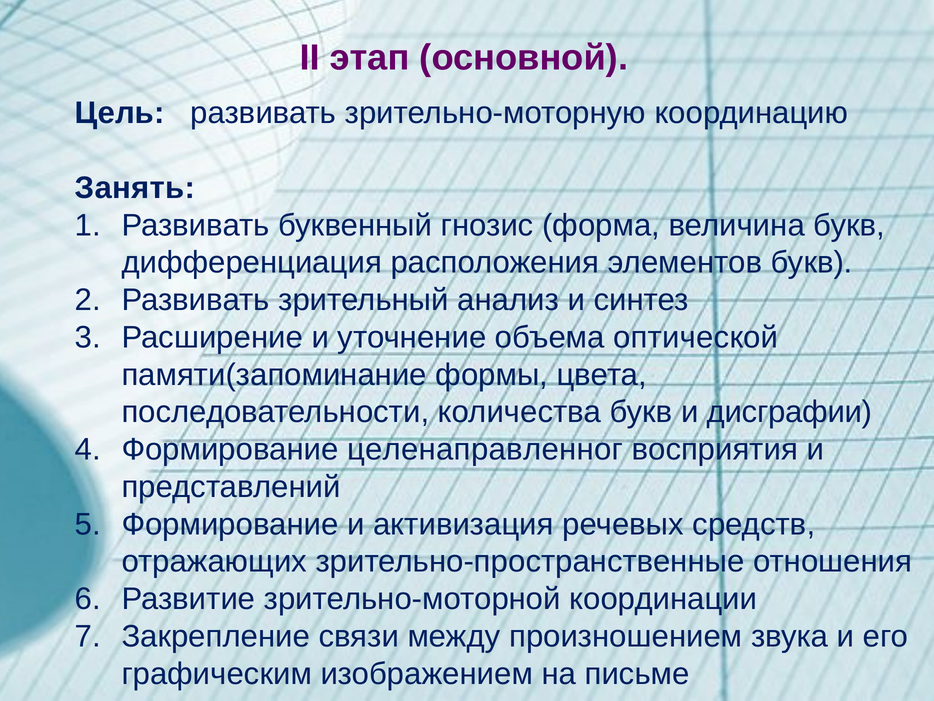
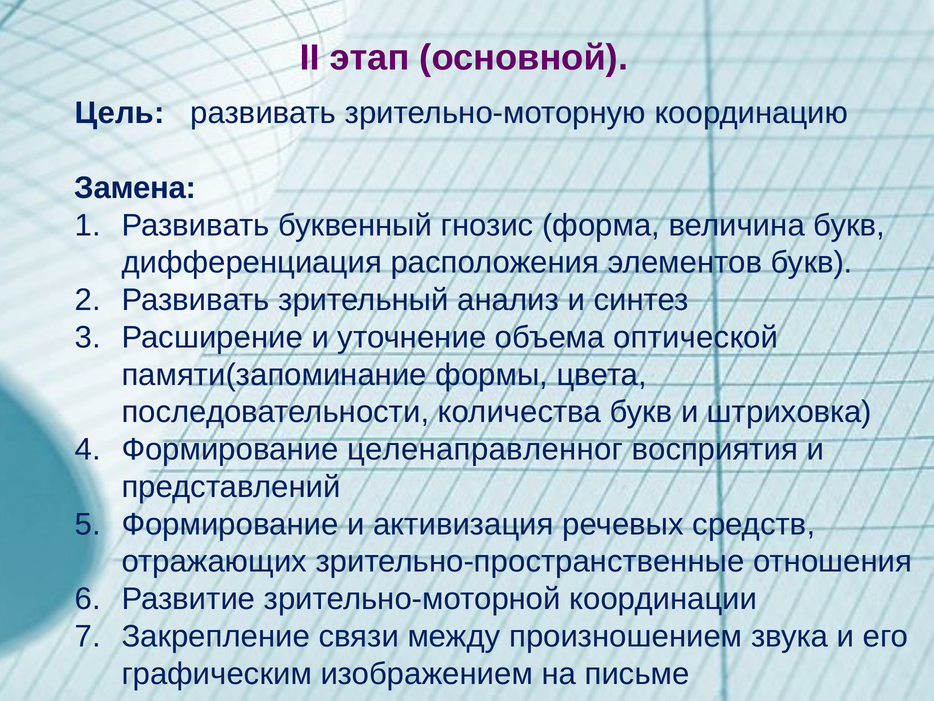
Занять: Занять -> Замена
дисграфии: дисграфии -> штриховка
